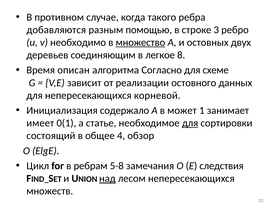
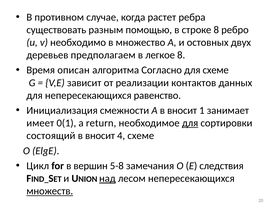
такого: такого -> растет
добавляются: добавляются -> существовать
строке 3: 3 -> 8
множество underline: present -> none
соединяющим: соединяющим -> предполагаем
остовного: остовного -> контактов
корневой: корневой -> равенство
содержало: содержало -> смежности
А в может: может -> вносит
статье: статье -> return
общее at (100, 136): общее -> вносит
4 обзор: обзор -> схеме
ребрам: ребрам -> вершин
множеств underline: none -> present
